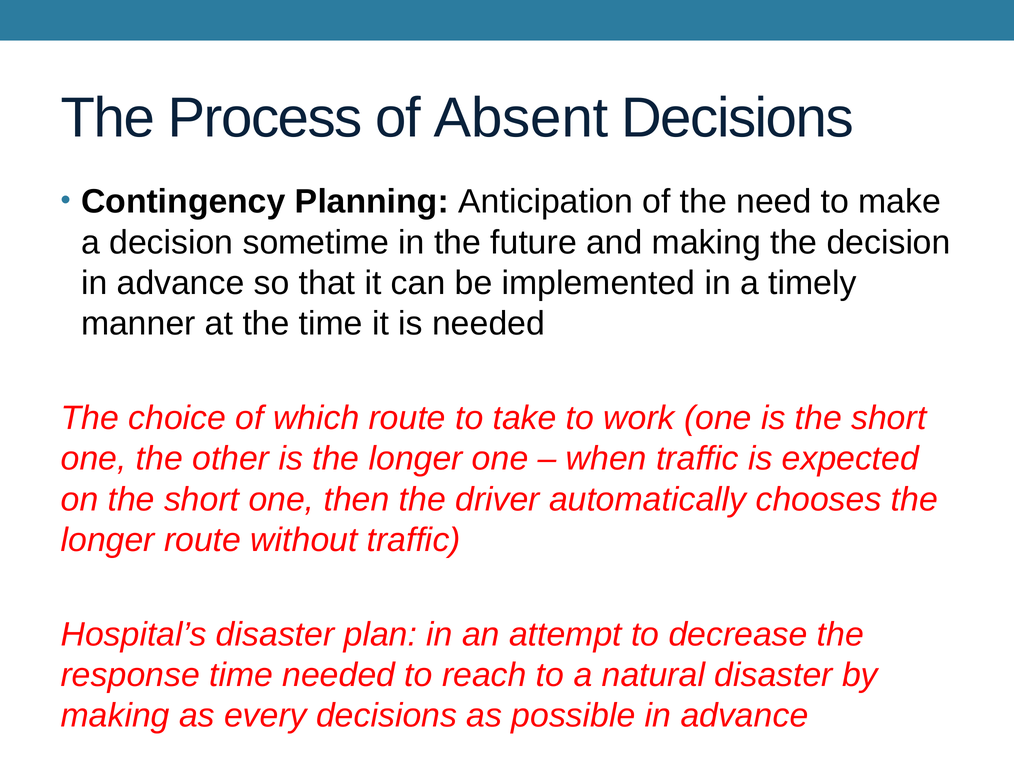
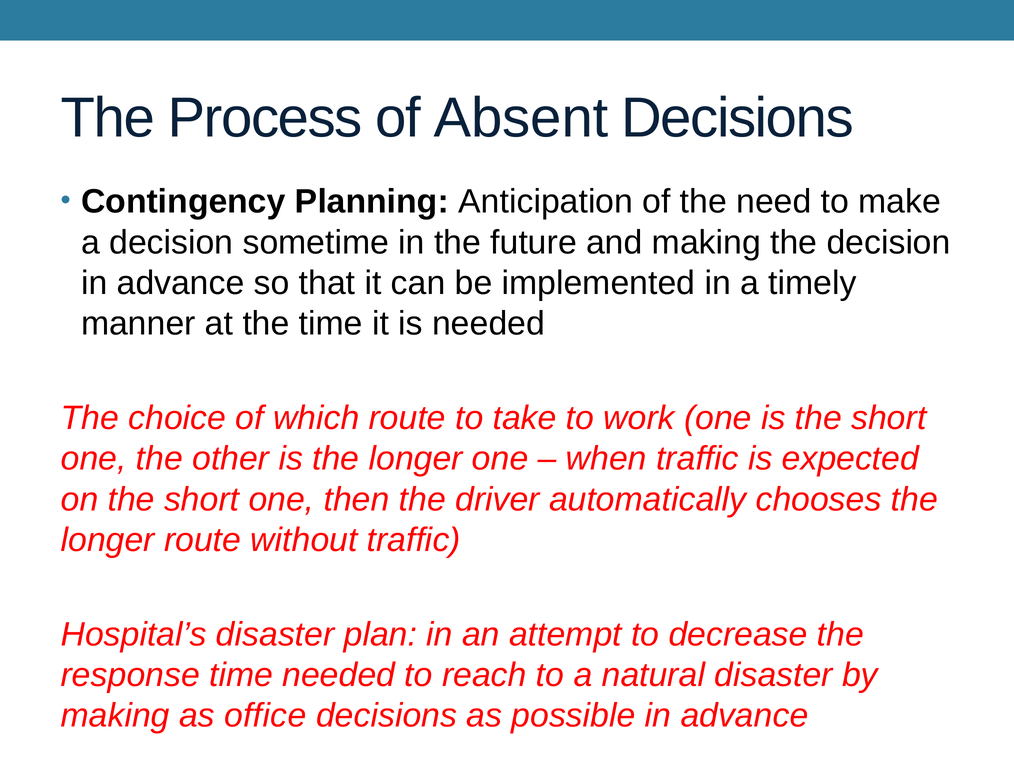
every: every -> office
